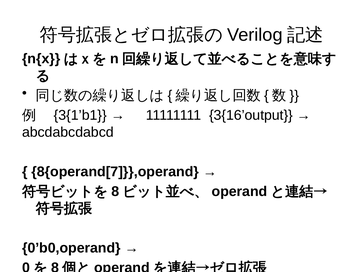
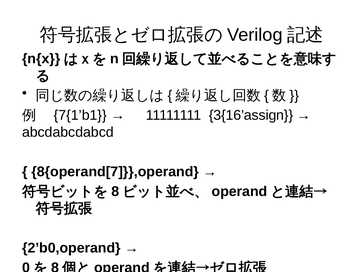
3{1’b1: 3{1’b1 -> 7{1’b1
3{16’output: 3{16’output -> 3{16’assign
0’b0,operand: 0’b0,operand -> 2’b0,operand
